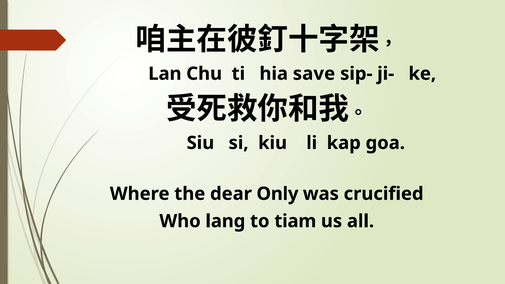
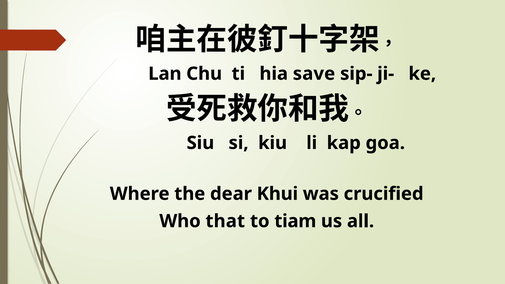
Only: Only -> Khui
lang: lang -> that
